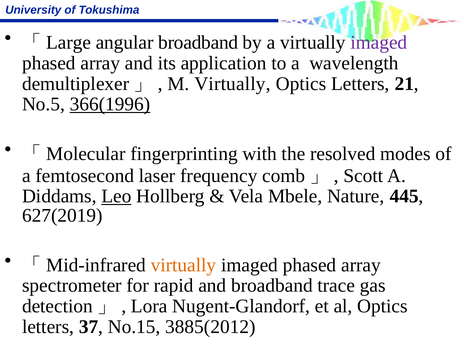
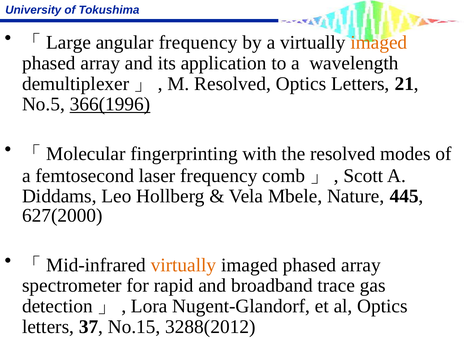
angular broadband: broadband -> frequency
imaged at (379, 42) colour: purple -> orange
M Virtually: Virtually -> Resolved
Leo underline: present -> none
627(2019: 627(2019 -> 627(2000
3885(2012: 3885(2012 -> 3288(2012
